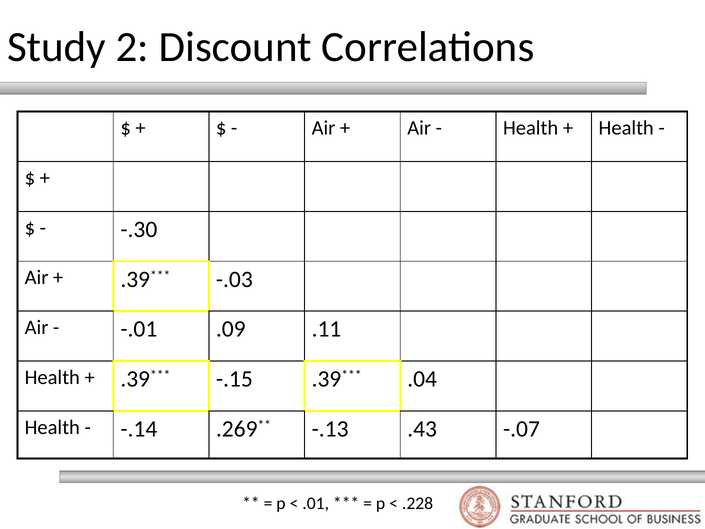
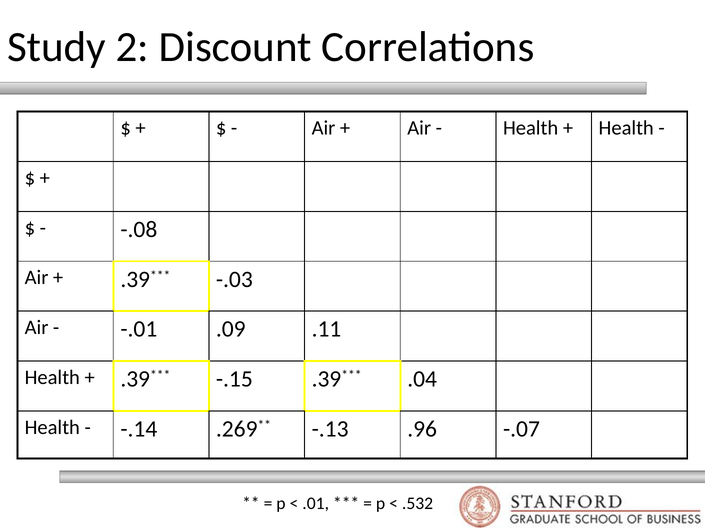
-.30: -.30 -> -.08
.43: .43 -> .96
.228: .228 -> .532
